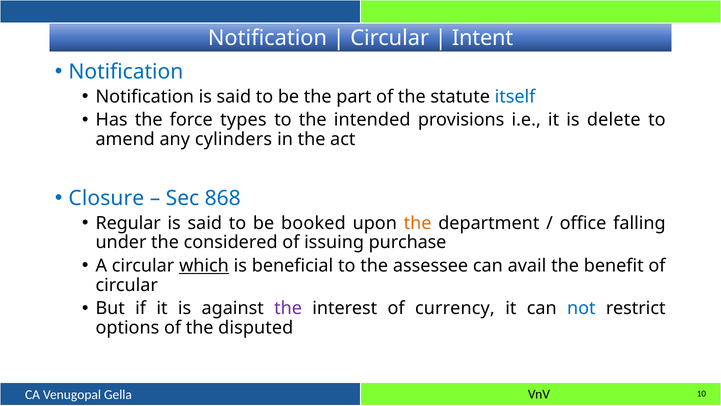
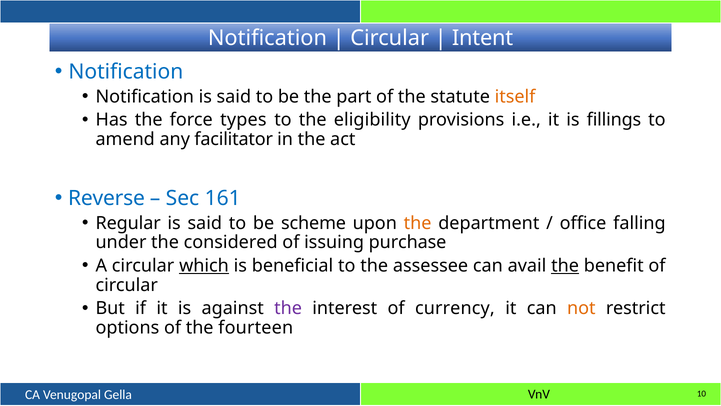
itself colour: blue -> orange
intended: intended -> eligibility
delete: delete -> fillings
cylinders: cylinders -> facilitator
Closure: Closure -> Reverse
868: 868 -> 161
booked: booked -> scheme
the at (565, 265) underline: none -> present
not colour: blue -> orange
disputed: disputed -> fourteen
